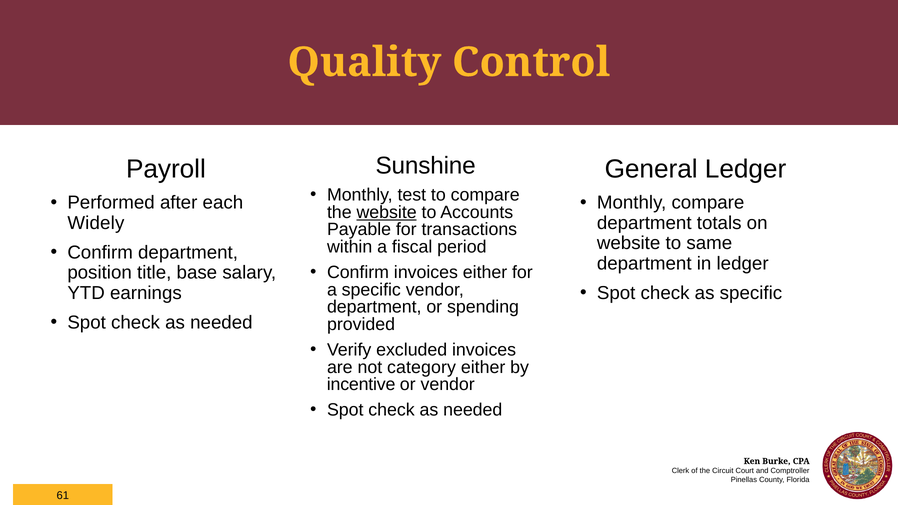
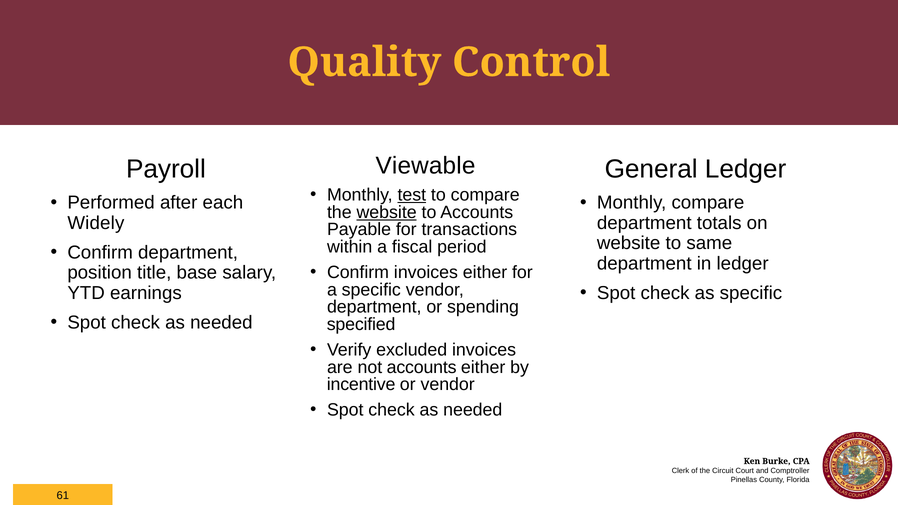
Sunshine: Sunshine -> Viewable
test underline: none -> present
provided: provided -> specified
not category: category -> accounts
